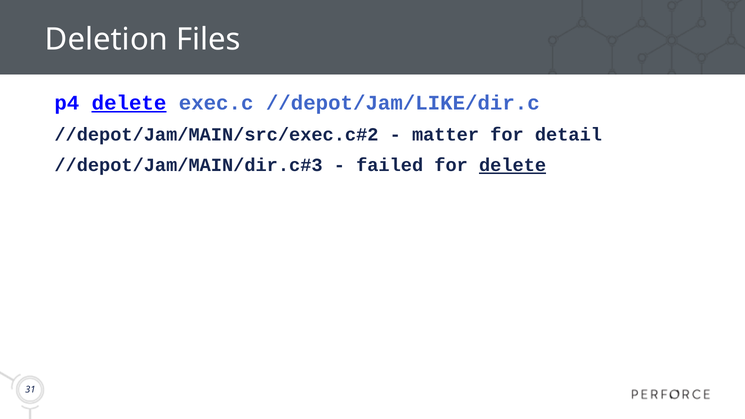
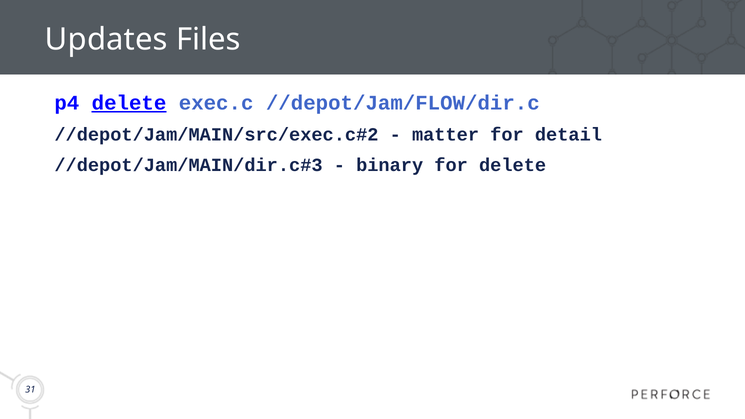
Deletion: Deletion -> Updates
//depot/Jam/LIKE/dir.c: //depot/Jam/LIKE/dir.c -> //depot/Jam/FLOW/dir.c
failed: failed -> binary
delete at (513, 165) underline: present -> none
